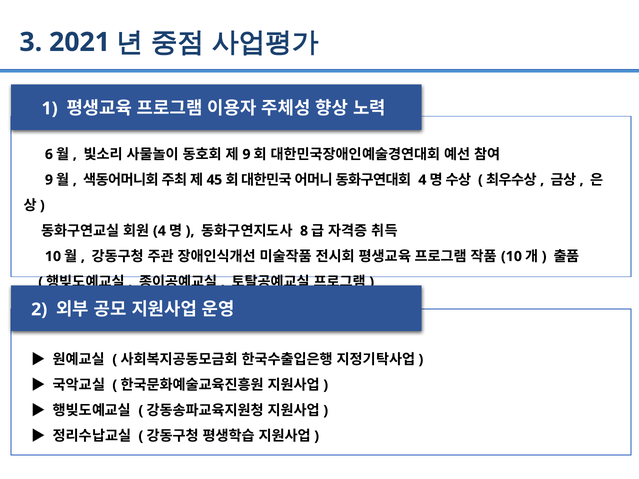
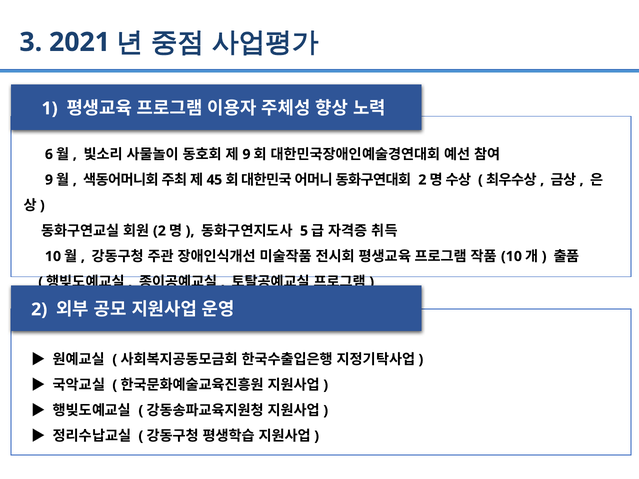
4 at (422, 180): 4 -> 2
4 at (159, 231): 4 -> 2
8: 8 -> 5
